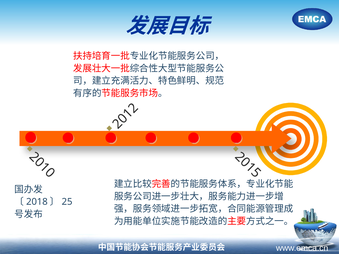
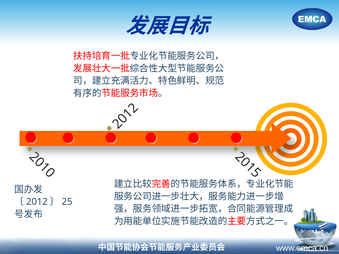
2018: 2018 -> 2012
